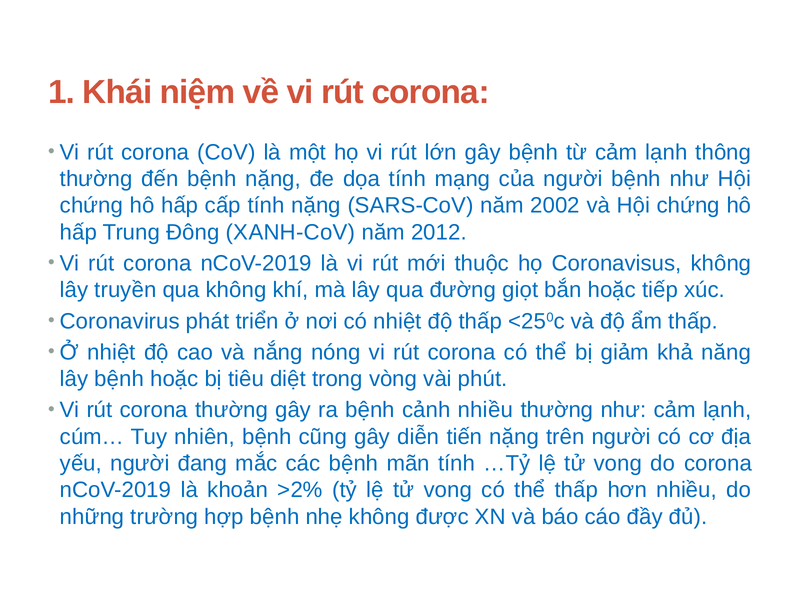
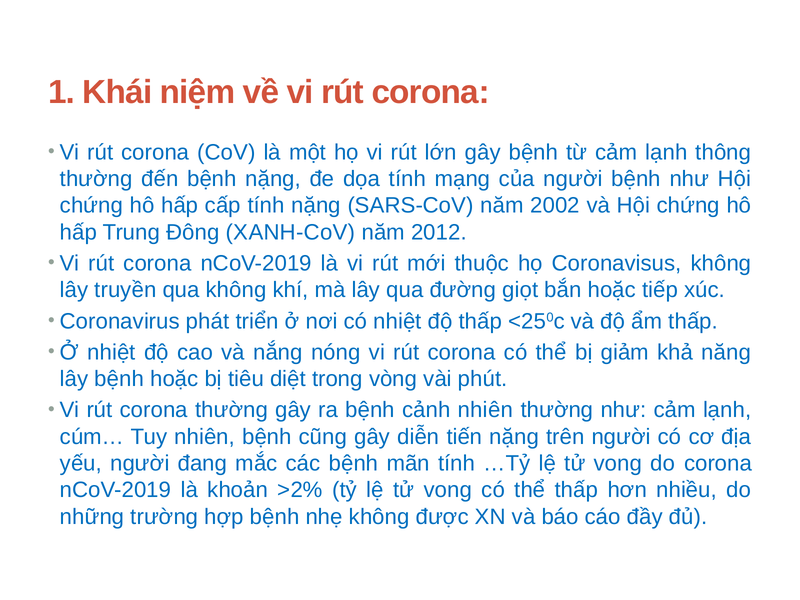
cảnh nhiều: nhiều -> nhiên
